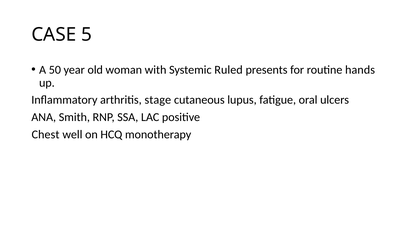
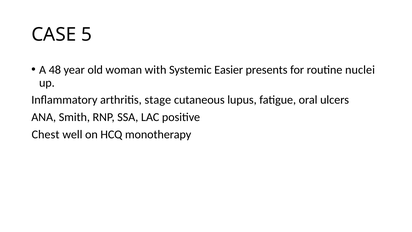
50: 50 -> 48
Ruled: Ruled -> Easier
hands: hands -> nuclei
